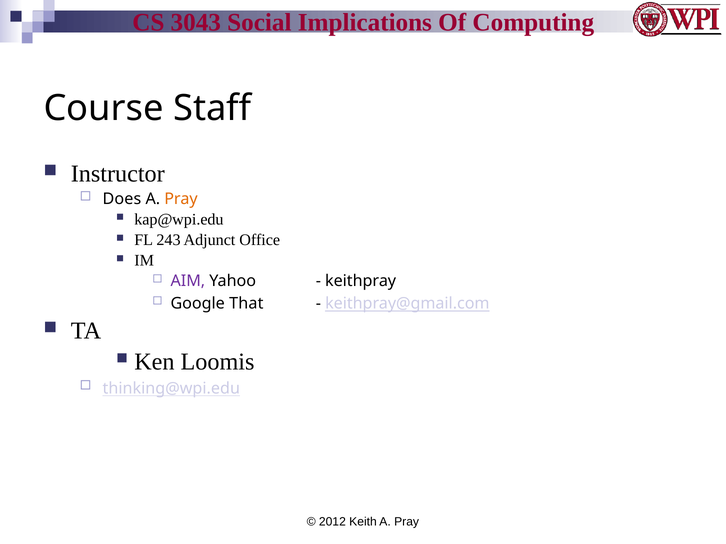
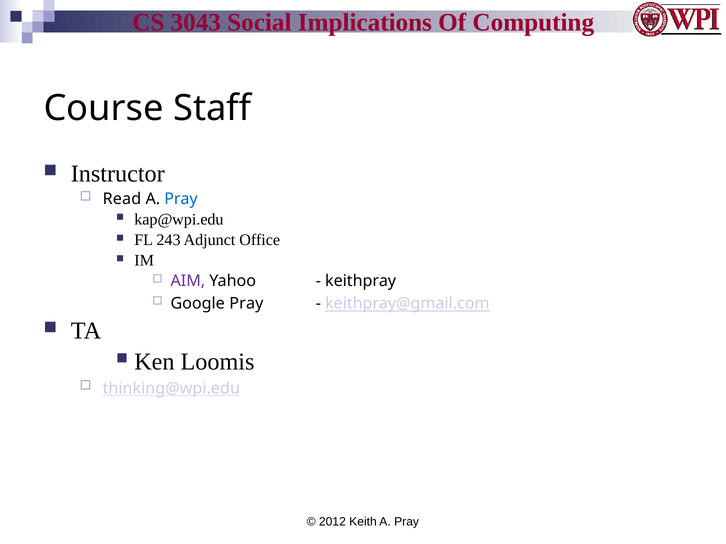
Does: Does -> Read
Pray at (181, 199) colour: orange -> blue
Google That: That -> Pray
